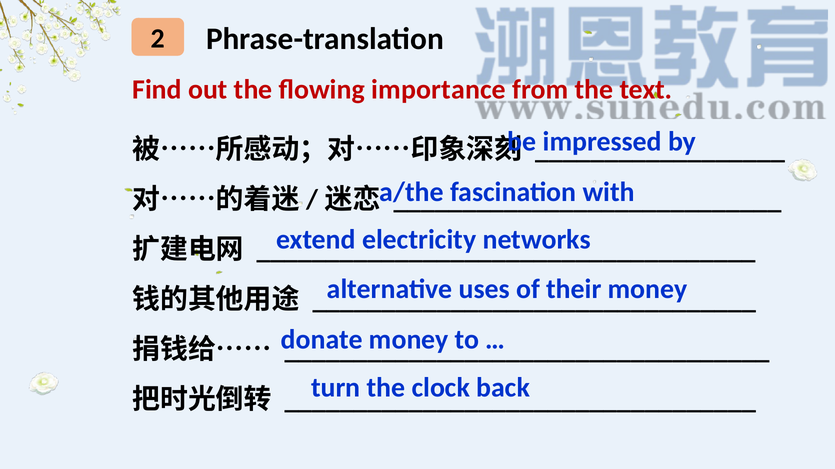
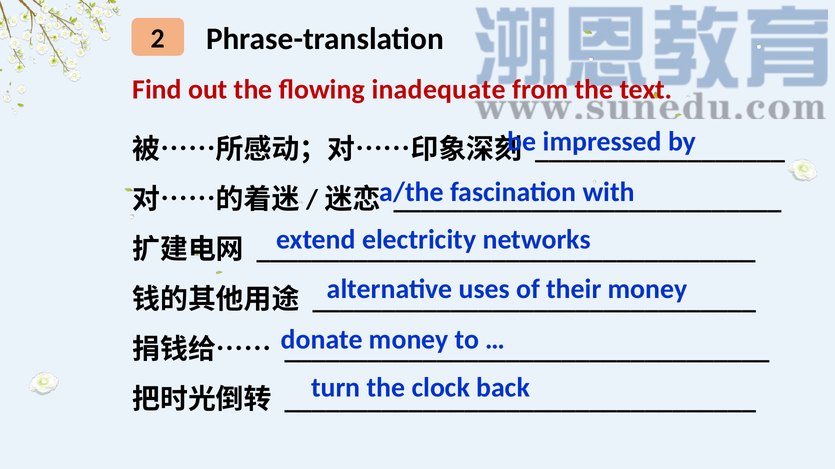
importance: importance -> inadequate
